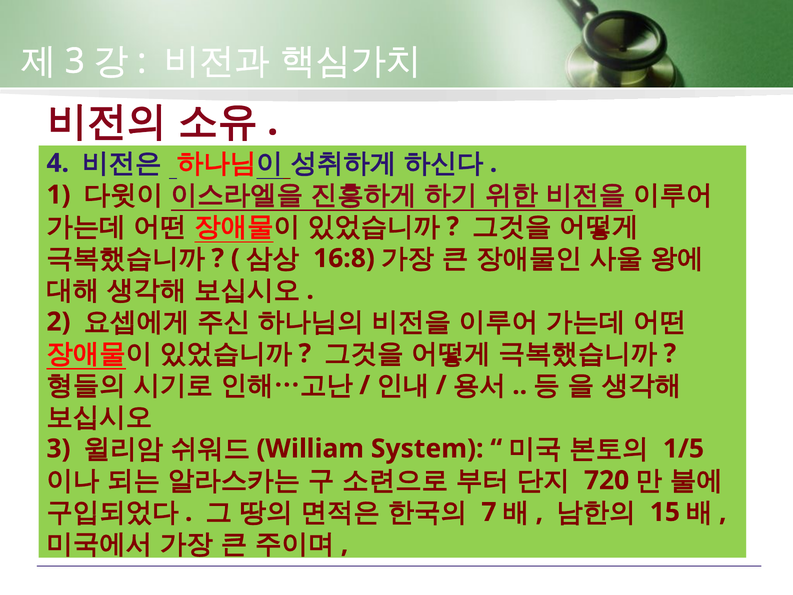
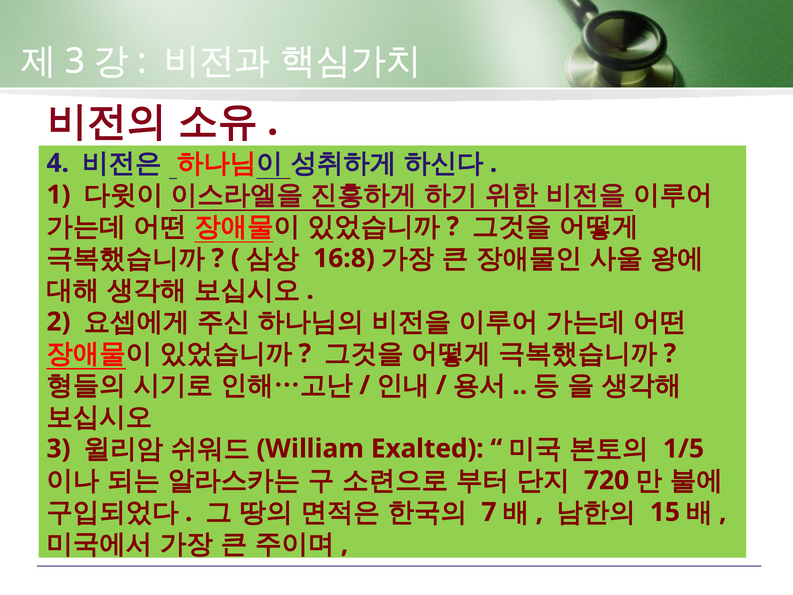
System: System -> Exalted
